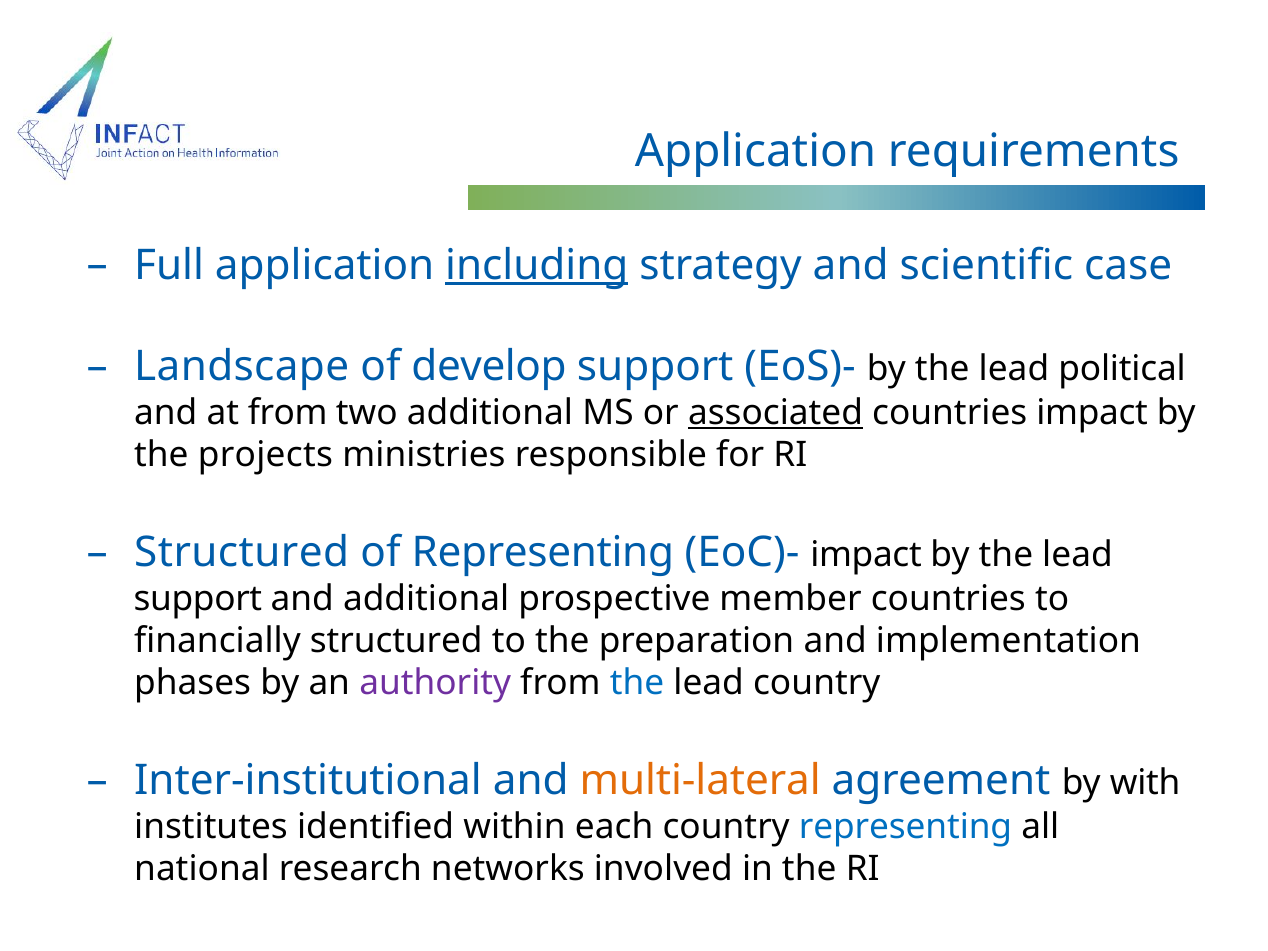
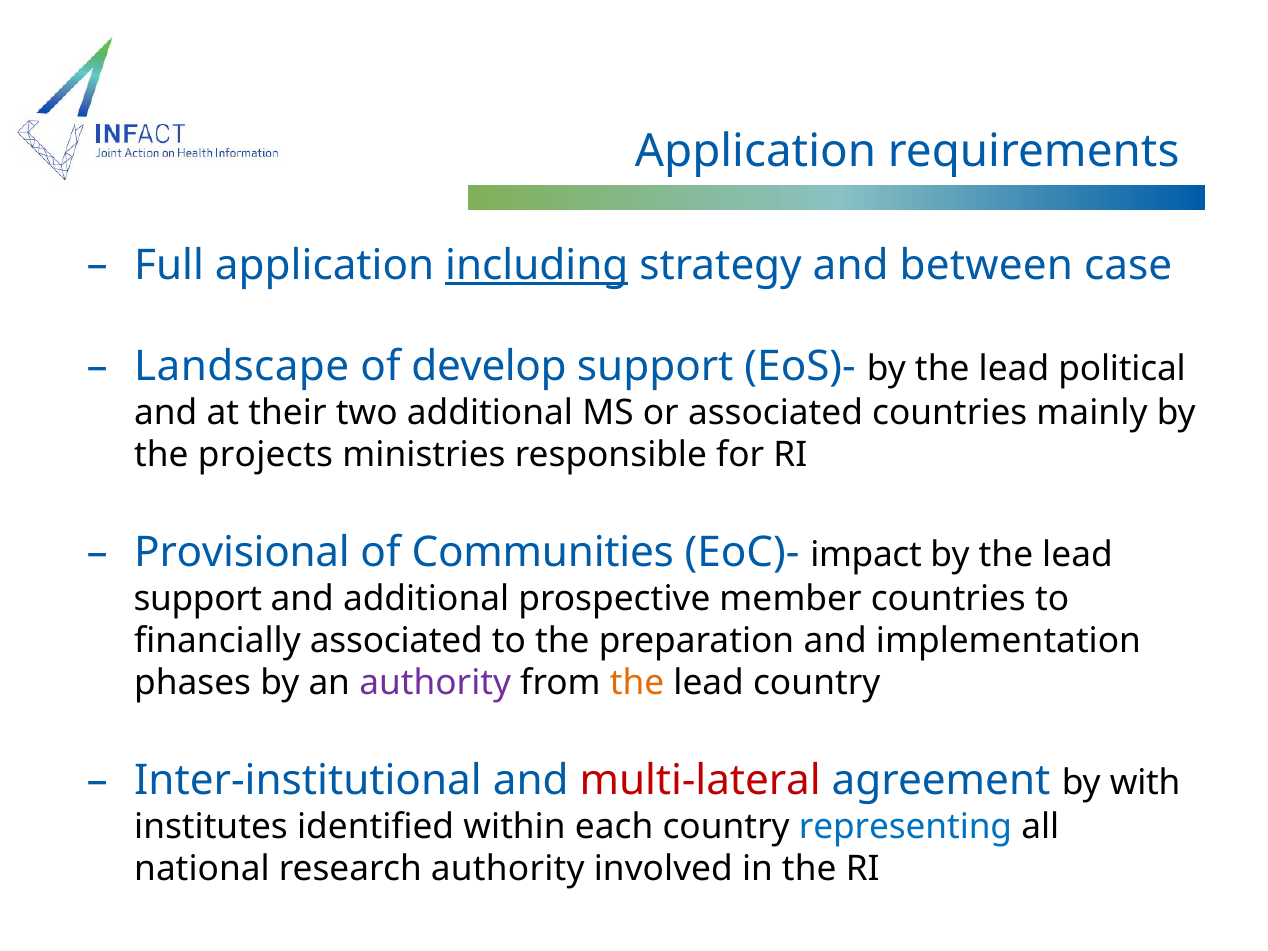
scientific: scientific -> between
at from: from -> their
associated at (776, 413) underline: present -> none
countries impact: impact -> mainly
Structured at (242, 553): Structured -> Provisional
of Representing: Representing -> Communities
financially structured: structured -> associated
the at (637, 683) colour: blue -> orange
multi-lateral colour: orange -> red
research networks: networks -> authority
